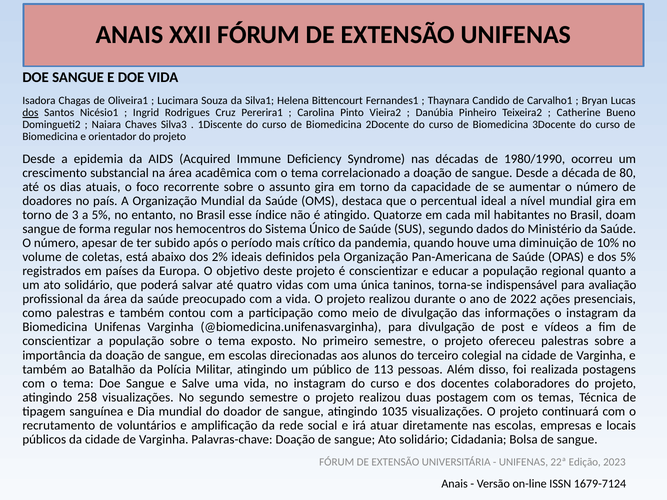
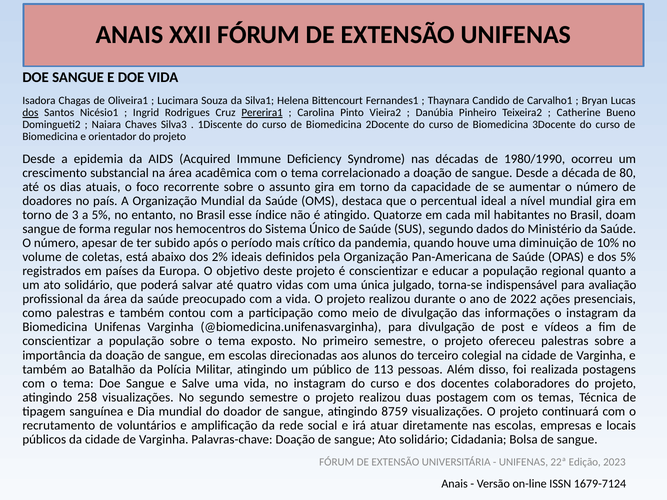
Pererira1 underline: none -> present
taninos: taninos -> julgado
1035: 1035 -> 8759
